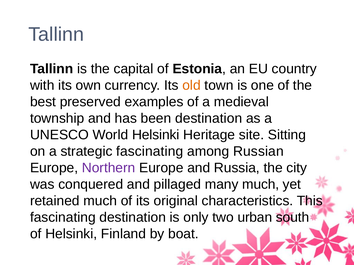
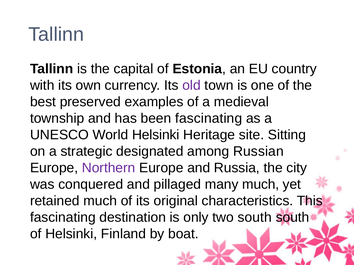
old colour: orange -> purple
been destination: destination -> fascinating
strategic fascinating: fascinating -> designated
two urban: urban -> south
